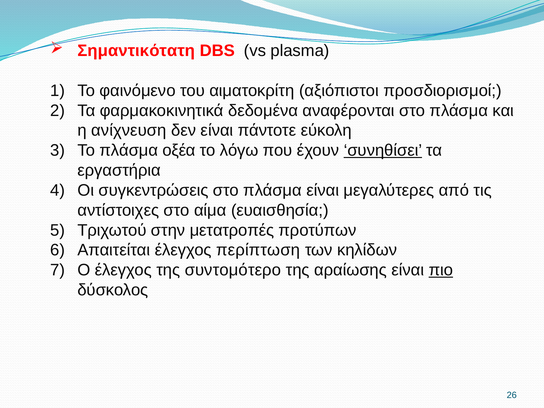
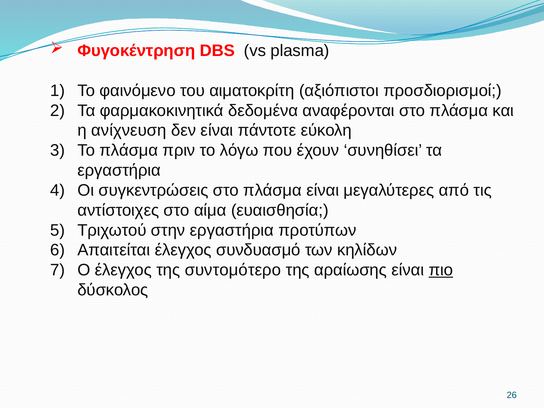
Σημαντικότατη: Σημαντικότατη -> Φυγοκέντρηση
οξέα: οξέα -> πριν
συνηθίσει underline: present -> none
στην μετατροπές: μετατροπές -> εργαστήρια
περίπτωση: περίπτωση -> συνδυασμό
